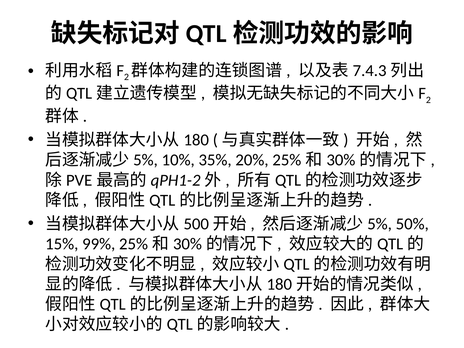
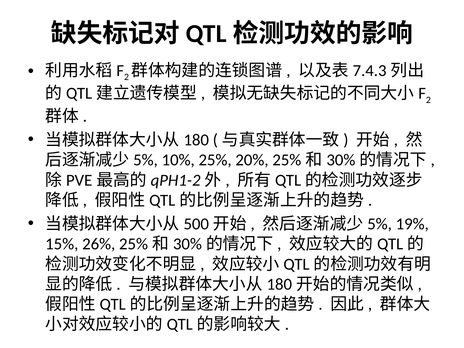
10% 35%: 35% -> 25%
50%: 50% -> 19%
99%: 99% -> 26%
